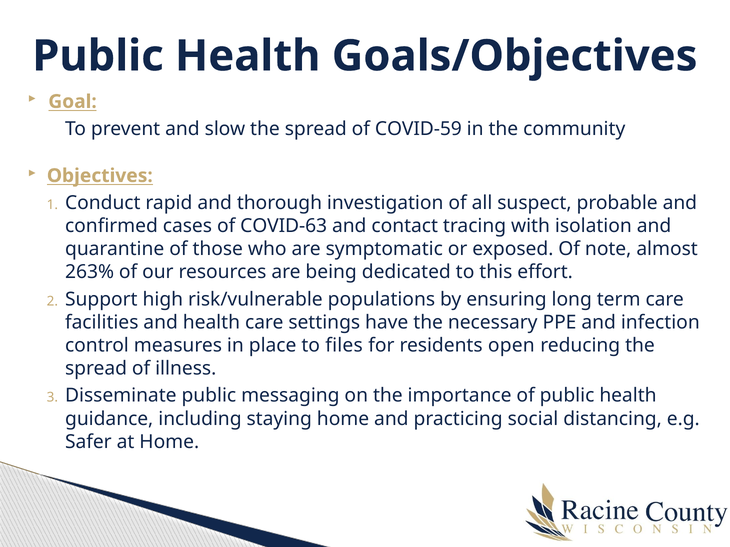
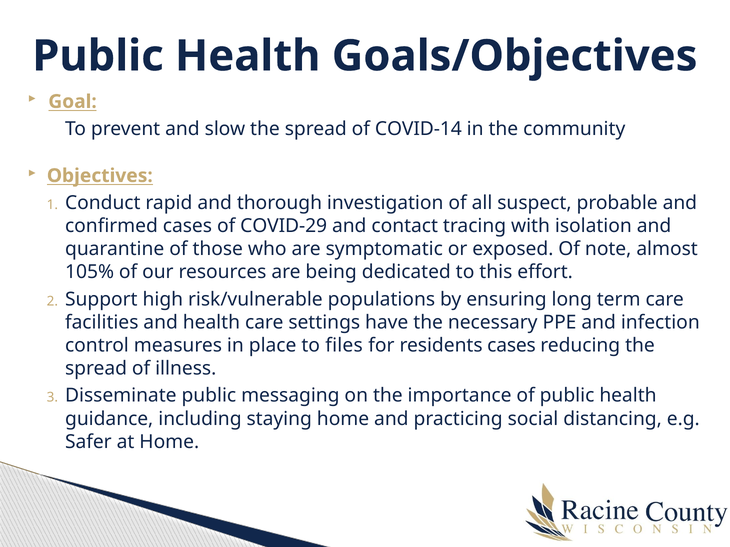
COVID-59: COVID-59 -> COVID-14
COVID-63: COVID-63 -> COVID-29
263%: 263% -> 105%
residents open: open -> cases
